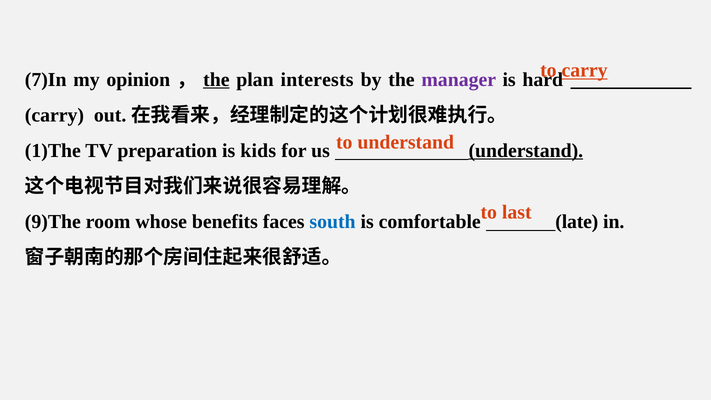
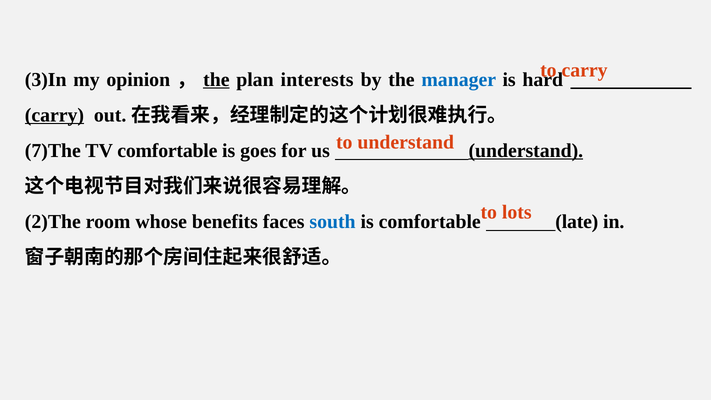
carry at (585, 70) underline: present -> none
7)In: 7)In -> 3)In
manager colour: purple -> blue
carry at (54, 115) underline: none -> present
1)The: 1)The -> 7)The
TV preparation: preparation -> comfortable
kids: kids -> goes
last: last -> lots
9)The: 9)The -> 2)The
